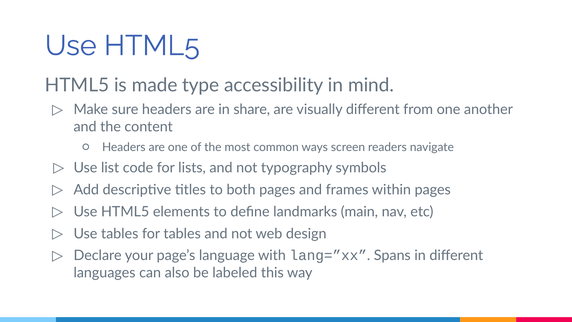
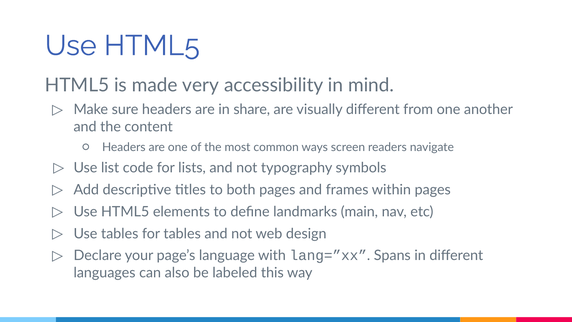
type: type -> very
